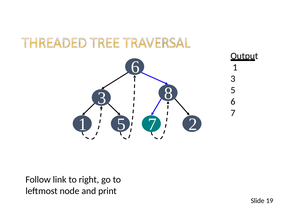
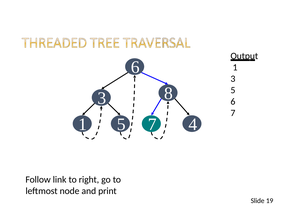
2: 2 -> 4
